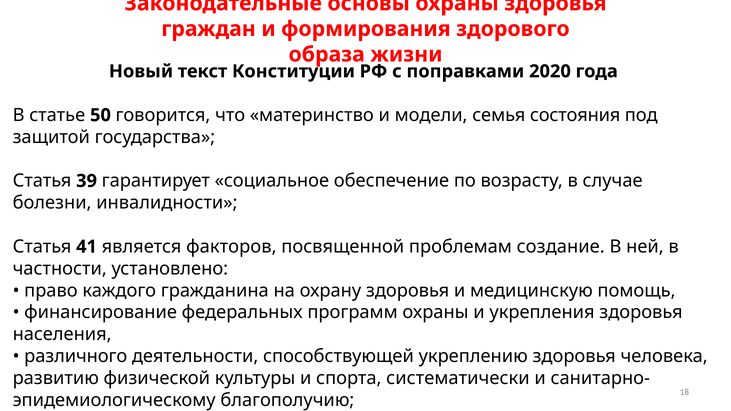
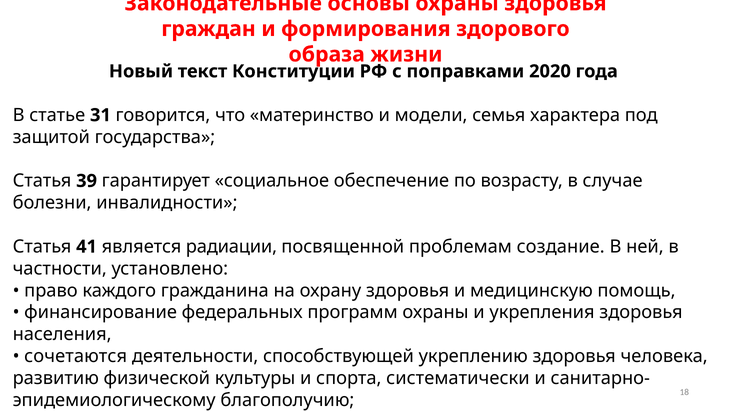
50: 50 -> 31
состояния: состояния -> характера
факторов: факторов -> радиации
различного: различного -> сочетаются
